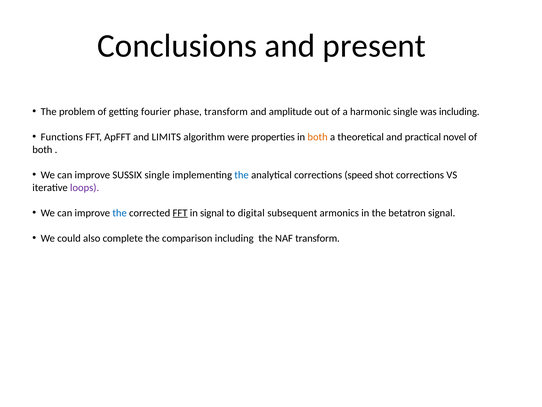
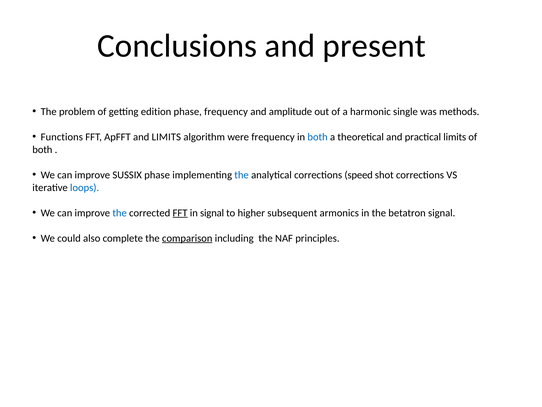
fourier: fourier -> edition
phase transform: transform -> frequency
was including: including -> methods
were properties: properties -> frequency
both at (318, 137) colour: orange -> blue
practical novel: novel -> limits
SUSSIX single: single -> phase
loops colour: purple -> blue
digital: digital -> higher
comparison underline: none -> present
NAF transform: transform -> principles
